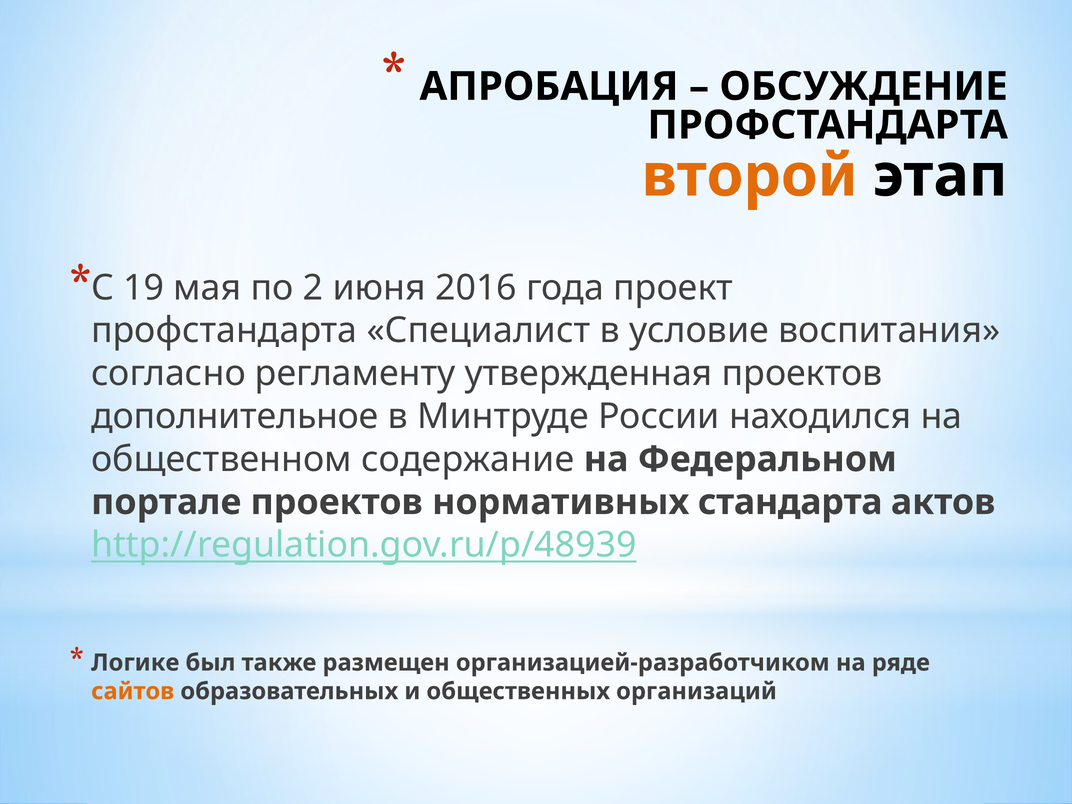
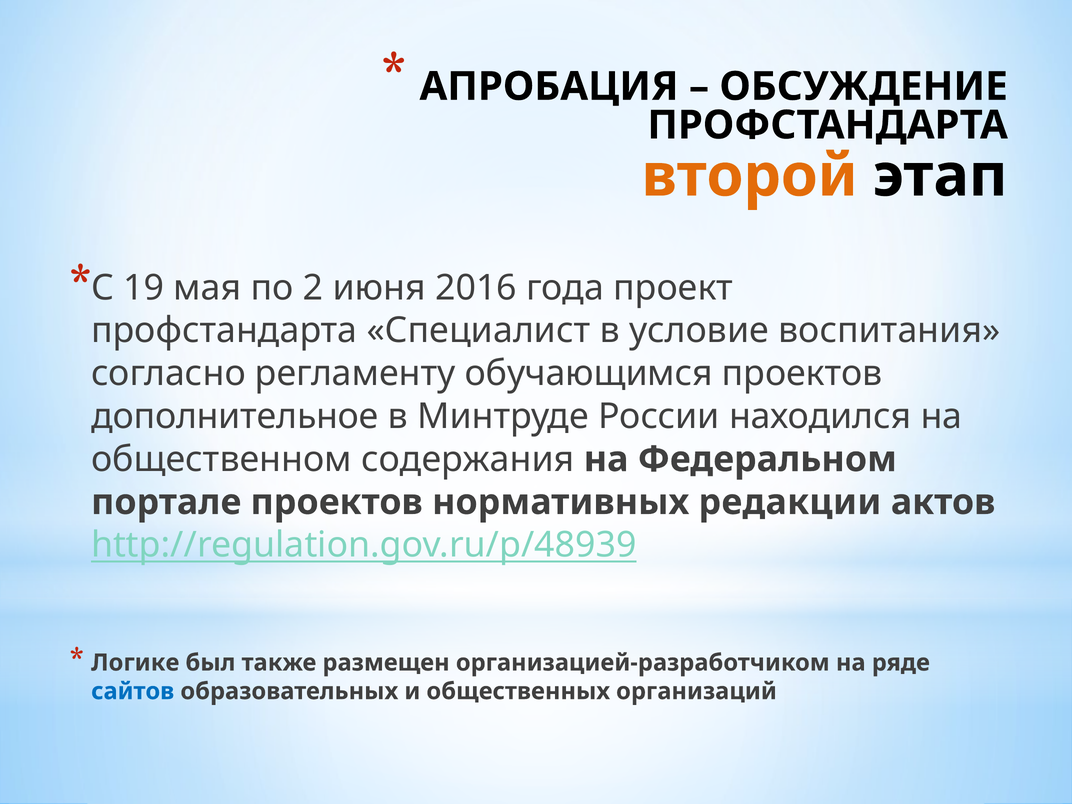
утвержденная: утвержденная -> обучающимся
содержание: содержание -> содержания
стандарта: стандарта -> редакции
сайтов colour: orange -> blue
